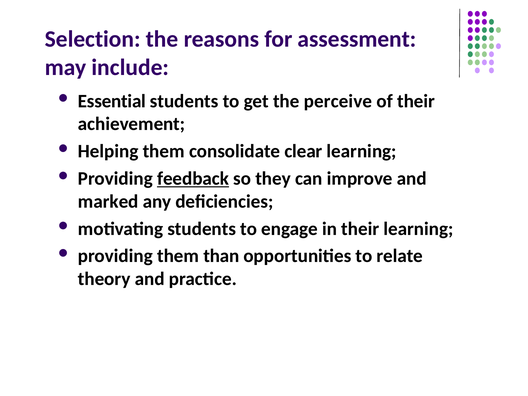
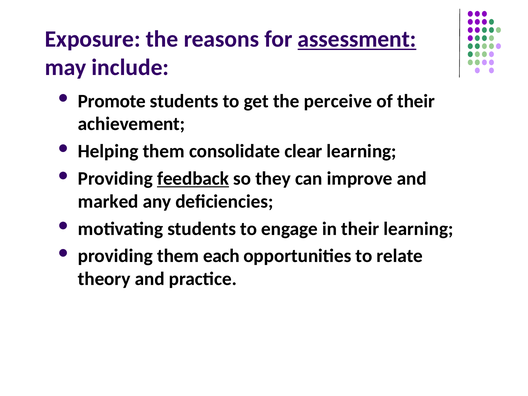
Selection: Selection -> Exposure
assessment underline: none -> present
Essential: Essential -> Promote
than: than -> each
